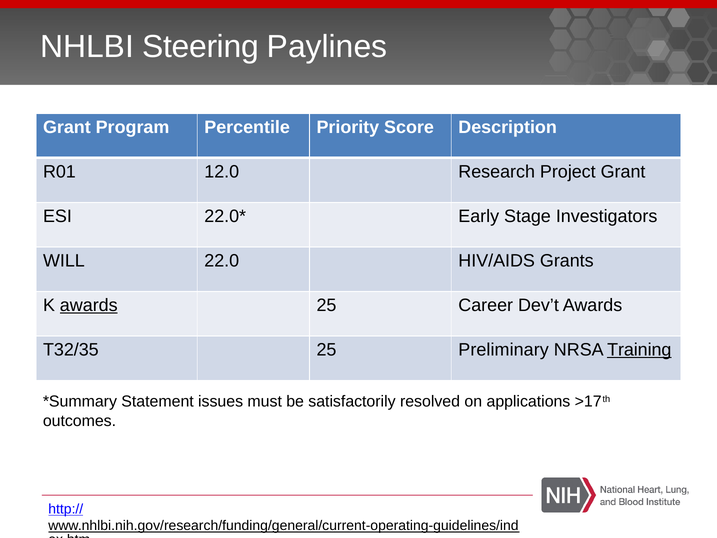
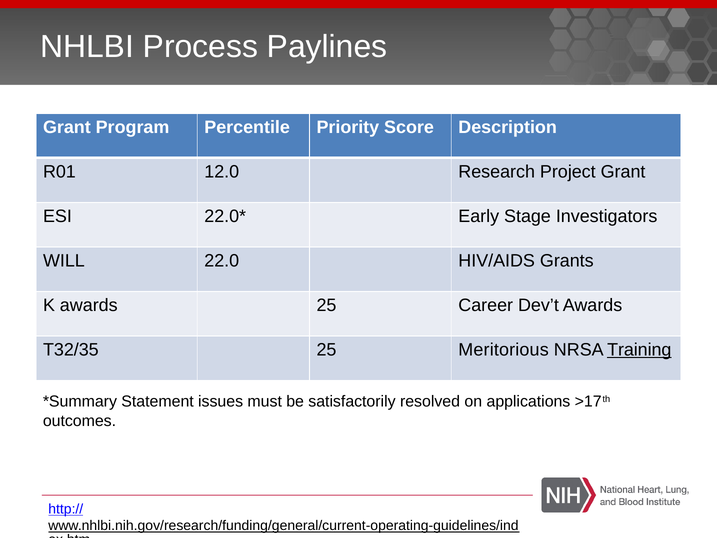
Steering: Steering -> Process
awards at (89, 305) underline: present -> none
Preliminary: Preliminary -> Meritorious
